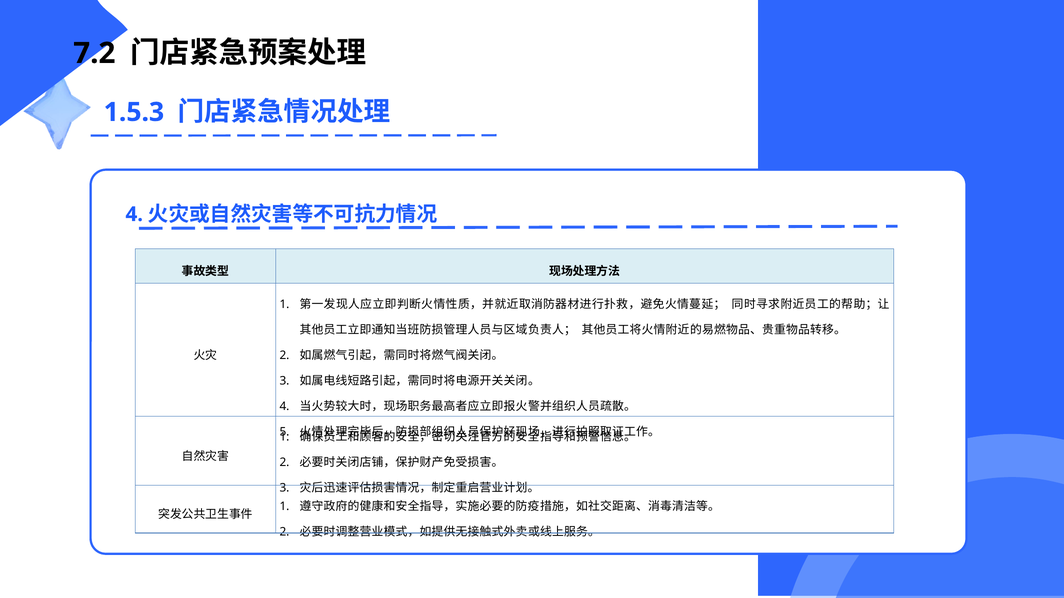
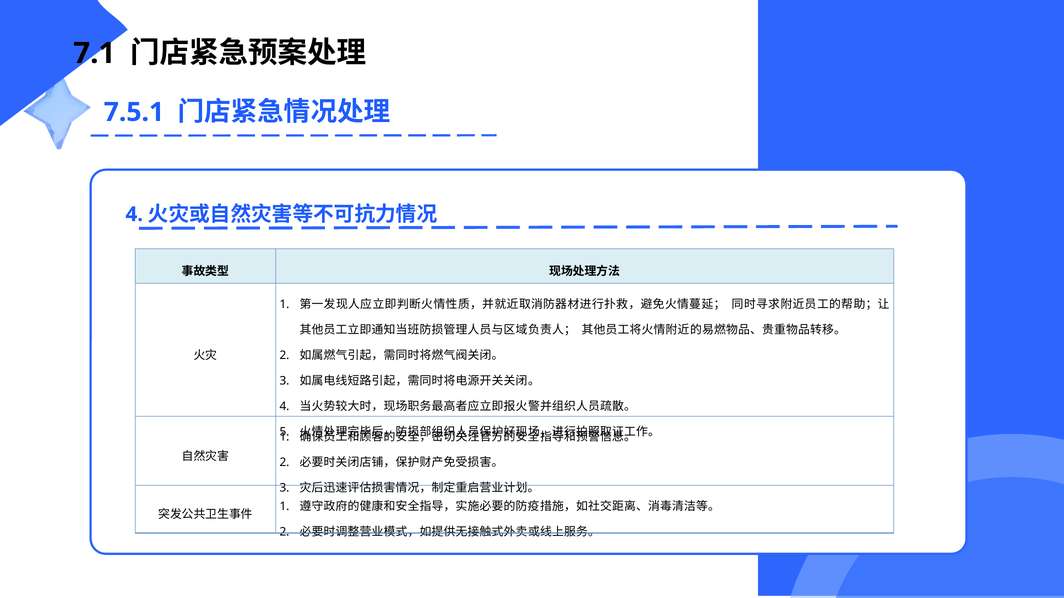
7.2: 7.2 -> 7.1
1.5.3: 1.5.3 -> 7.5.1
